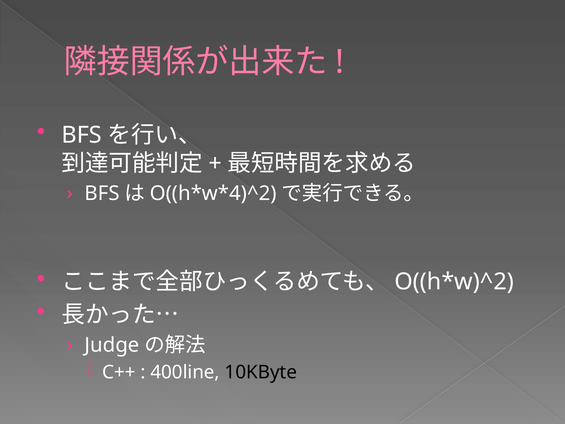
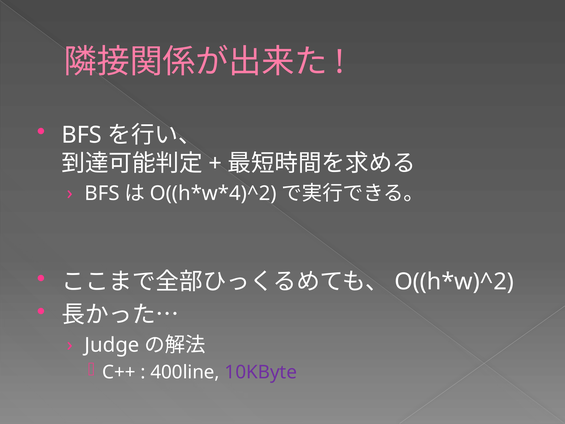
10KByte colour: black -> purple
